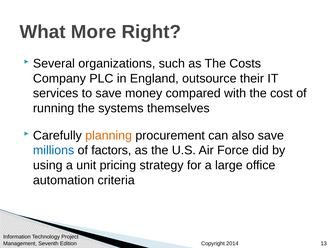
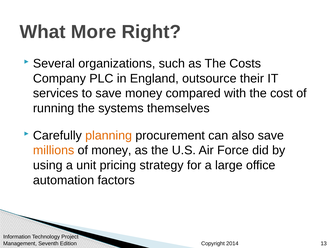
millions colour: blue -> orange
of factors: factors -> money
criteria: criteria -> factors
